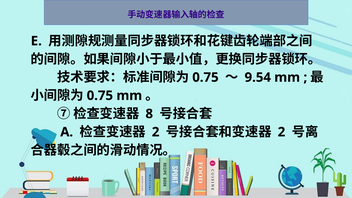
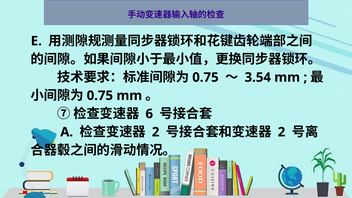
9.54: 9.54 -> 3.54
8: 8 -> 6
